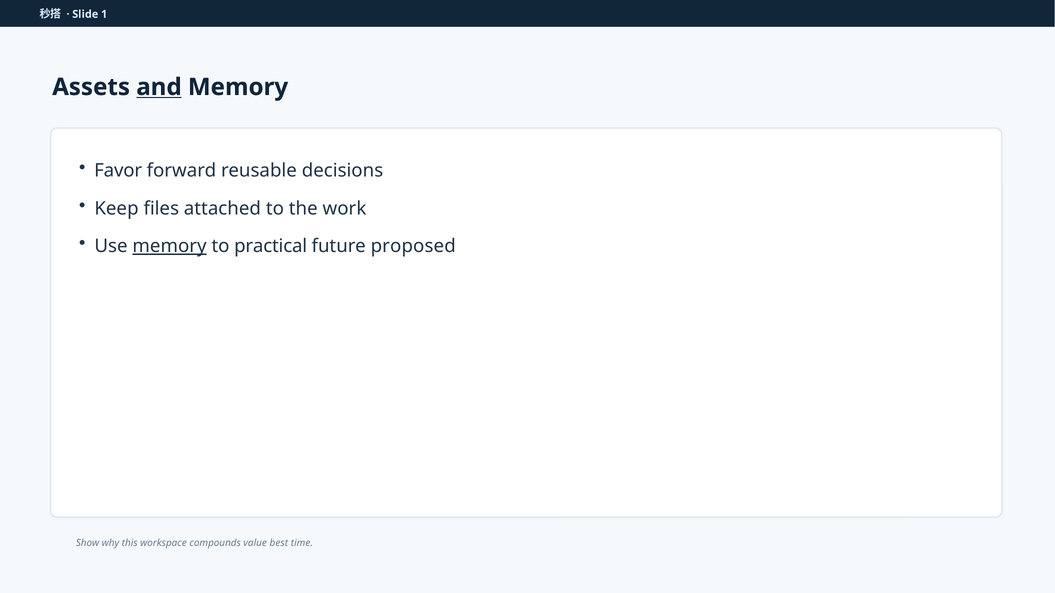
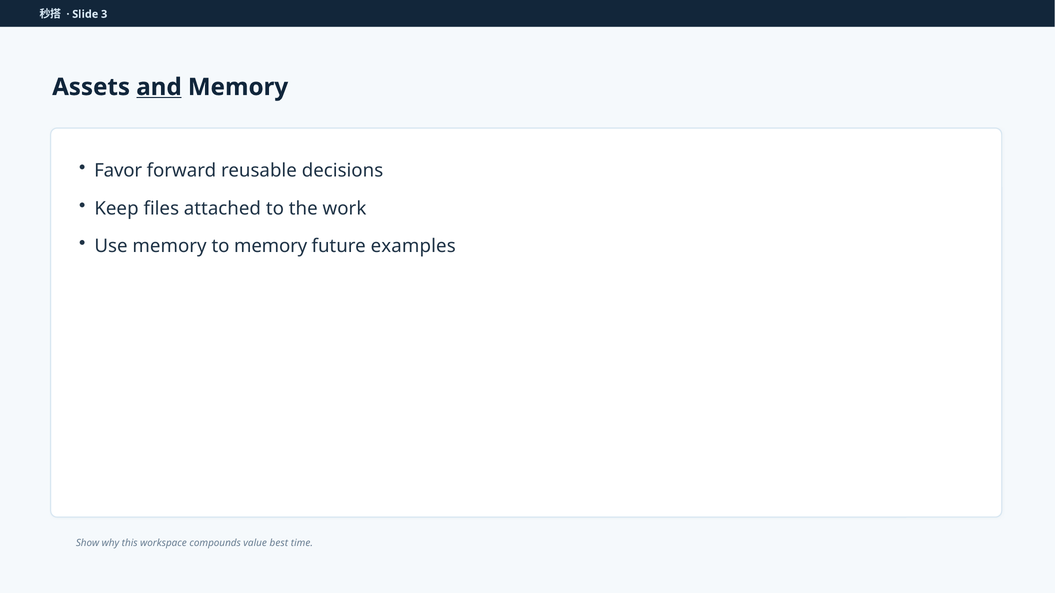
1: 1 -> 3
memory at (170, 246) underline: present -> none
to practical: practical -> memory
proposed: proposed -> examples
